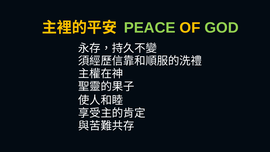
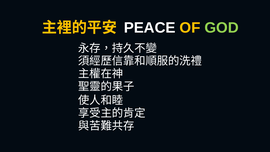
PEACE colour: light green -> white
